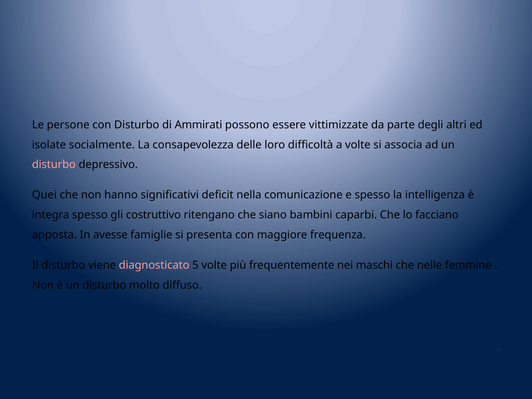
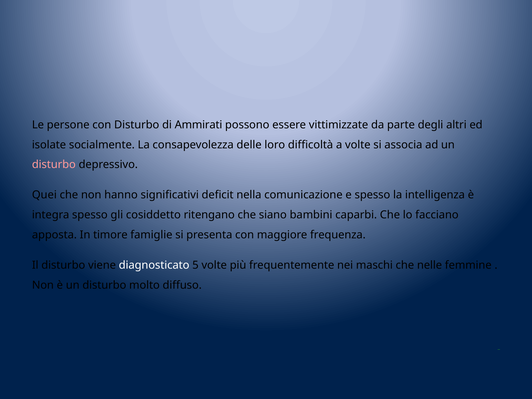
costruttivo: costruttivo -> cosiddetto
avesse: avesse -> timore
diagnosticato colour: pink -> white
